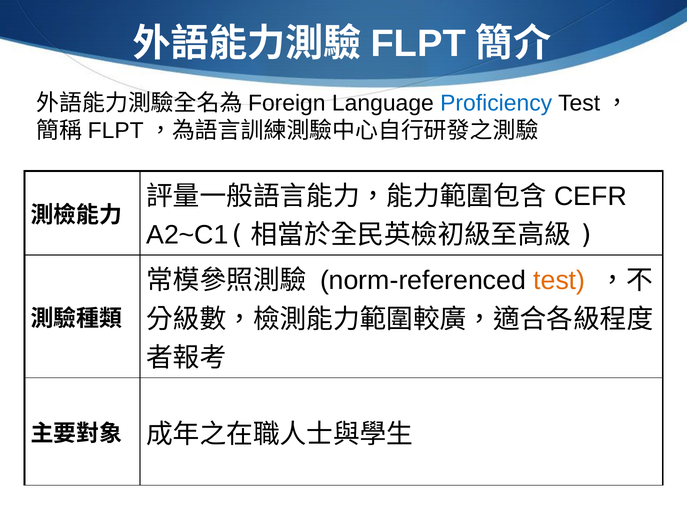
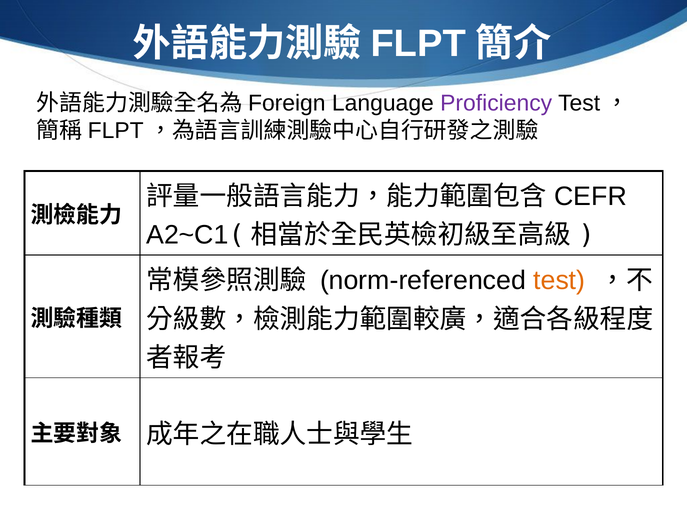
Proficiency colour: blue -> purple
